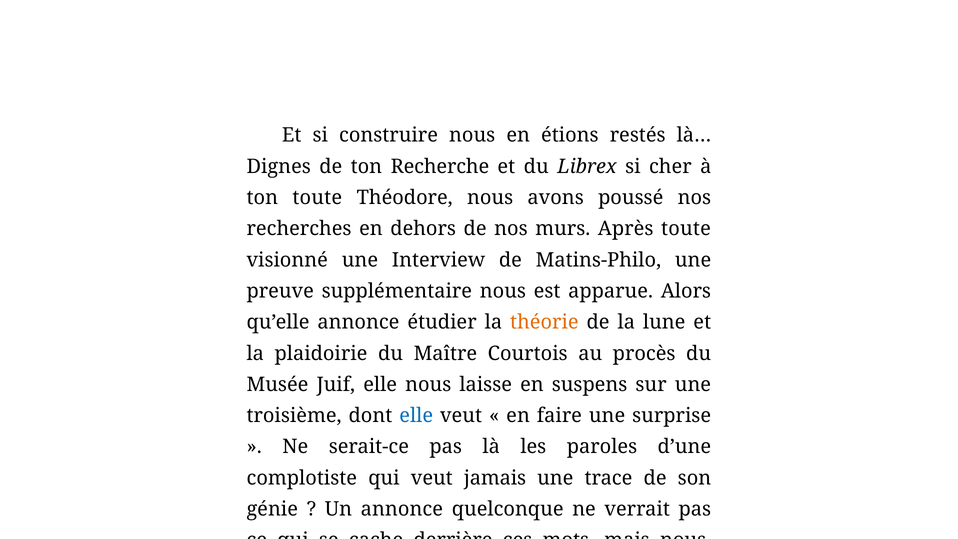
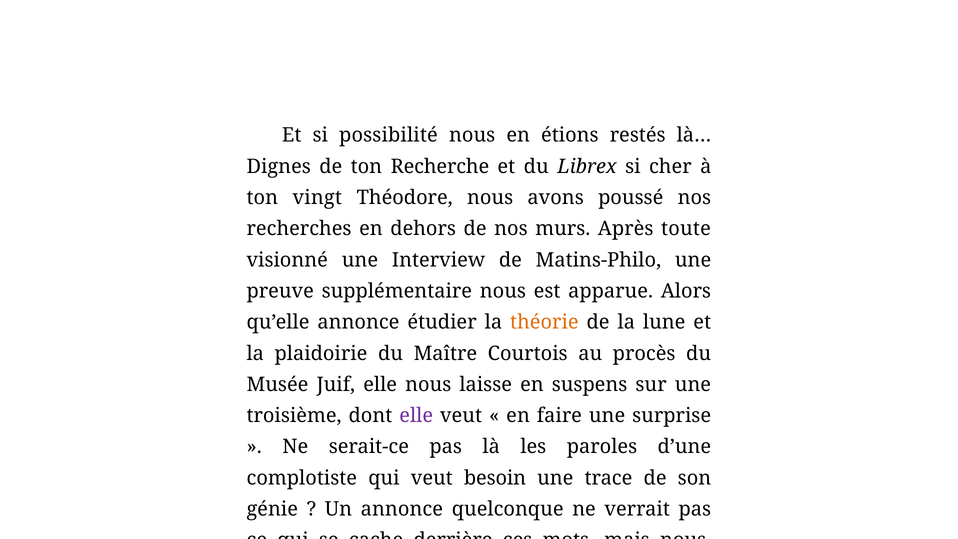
construire: construire -> possibilité
ton toute: toute -> vingt
elle at (416, 416) colour: blue -> purple
jamais: jamais -> besoin
